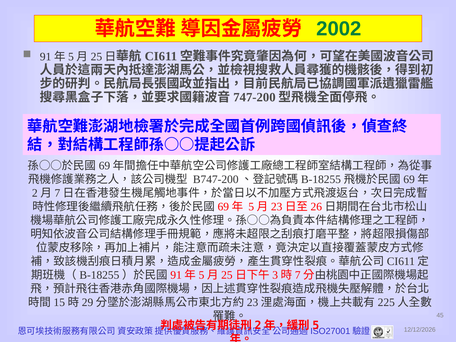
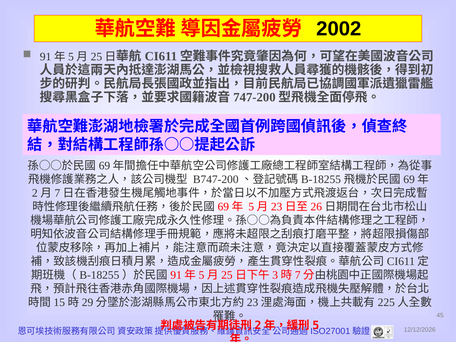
2002 colour: green -> black
